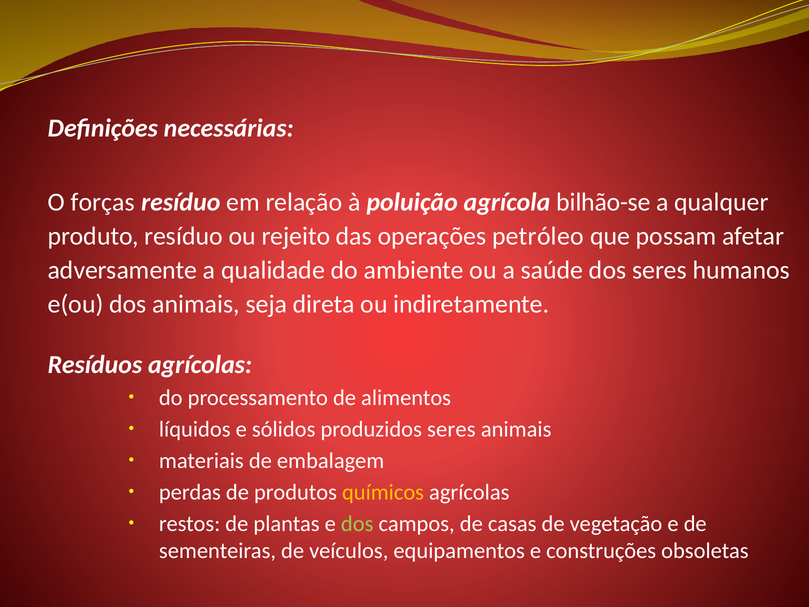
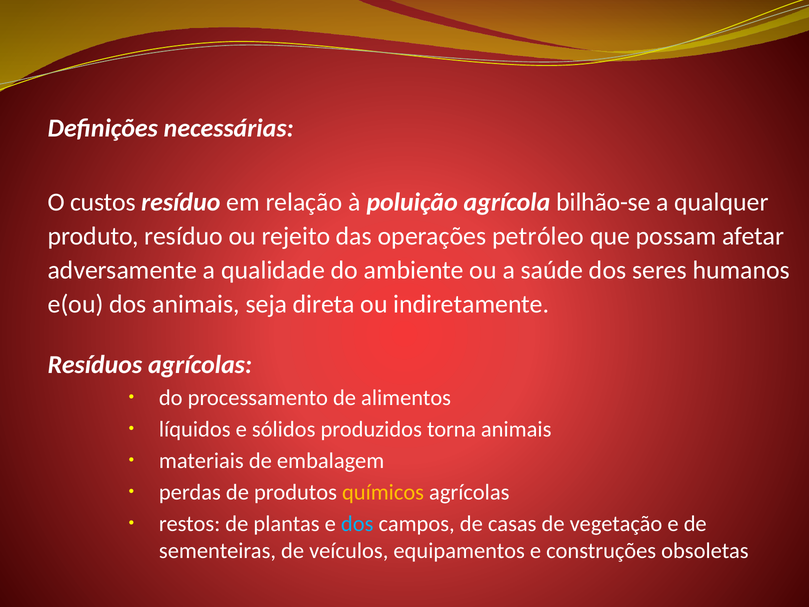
forças: forças -> custos
produzidos seres: seres -> torna
dos at (357, 524) colour: light green -> light blue
